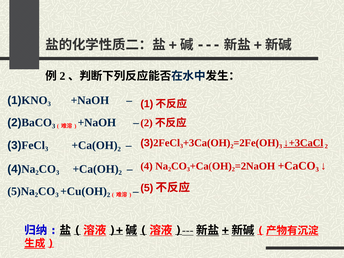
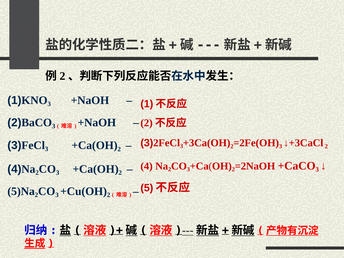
↓+3CaCl underline: present -> none
